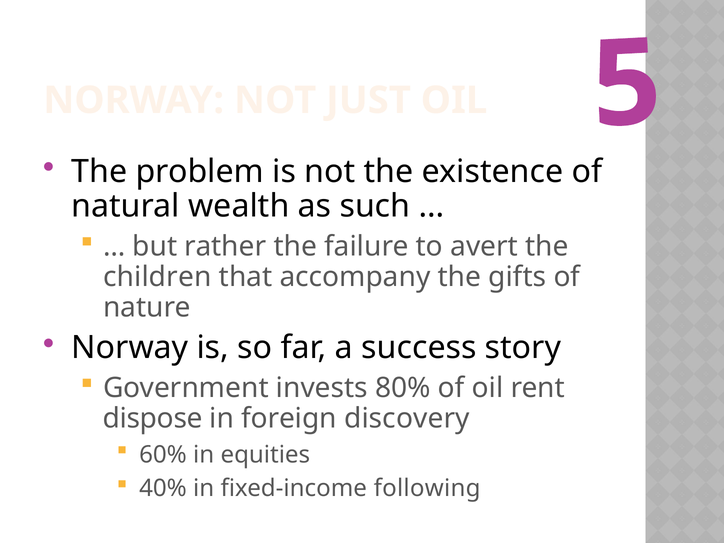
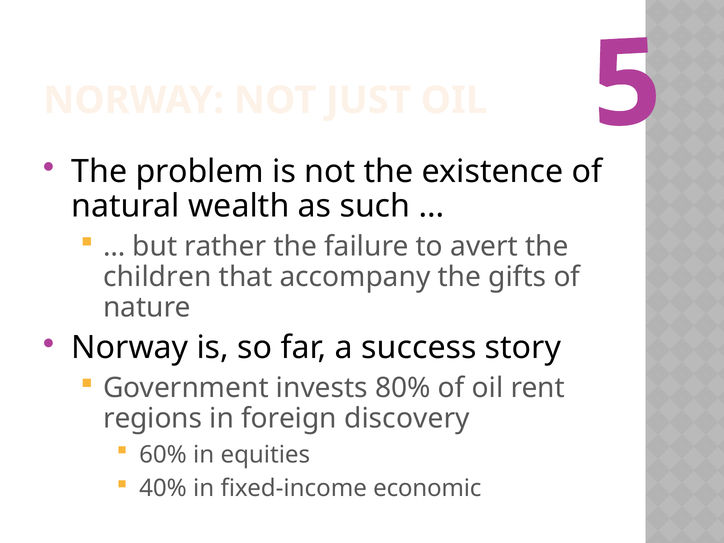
dispose: dispose -> regions
following: following -> economic
